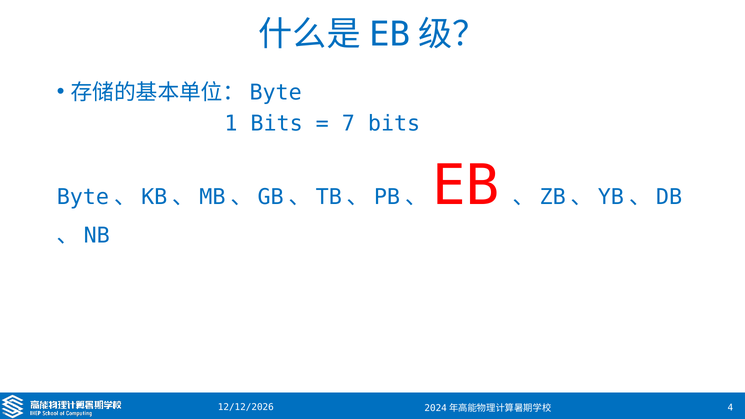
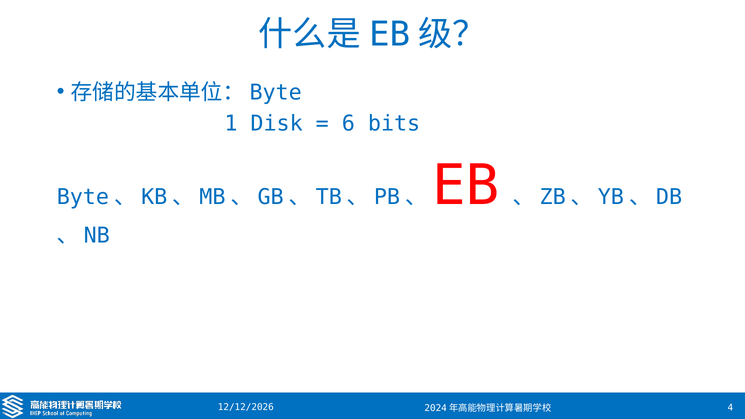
1 Bits: Bits -> Disk
7: 7 -> 6
